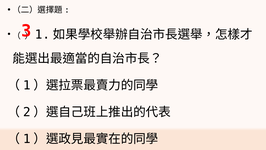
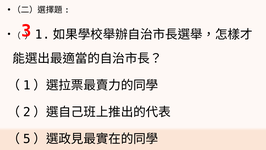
1 at (27, 139): 1 -> 5
